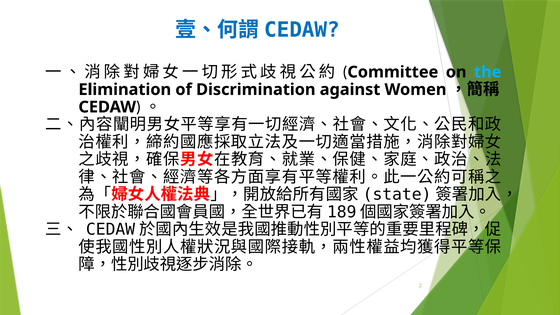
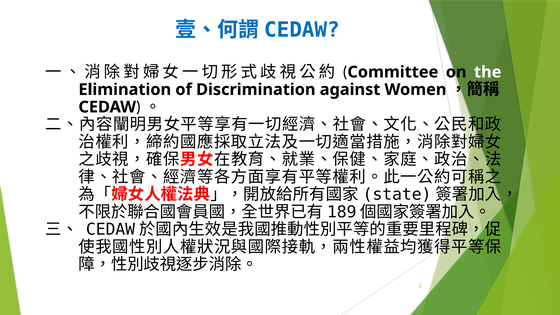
the colour: light blue -> white
